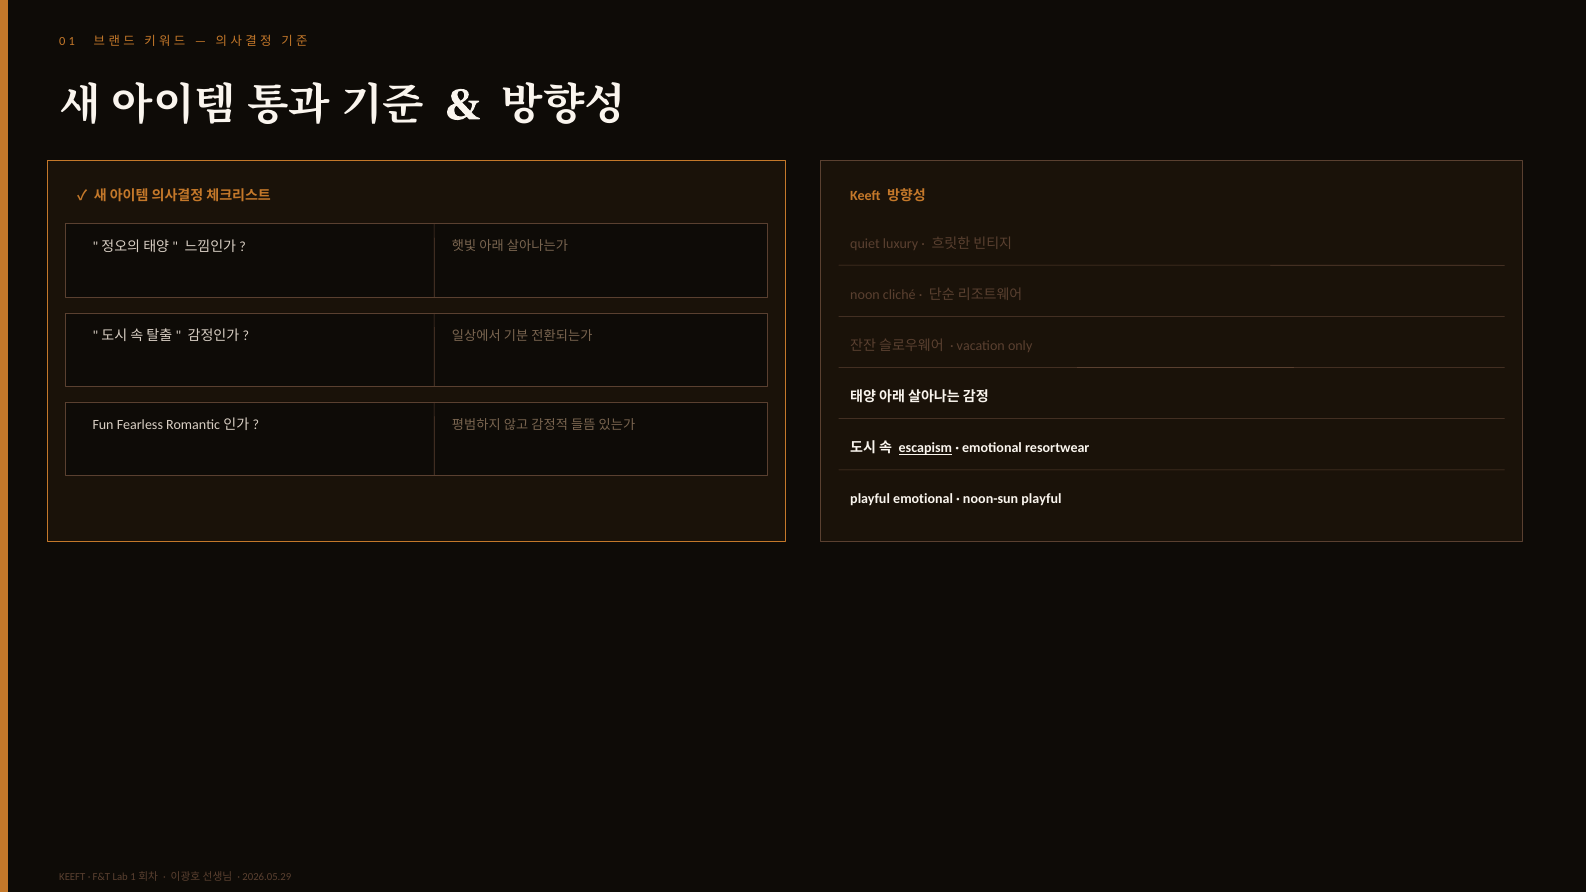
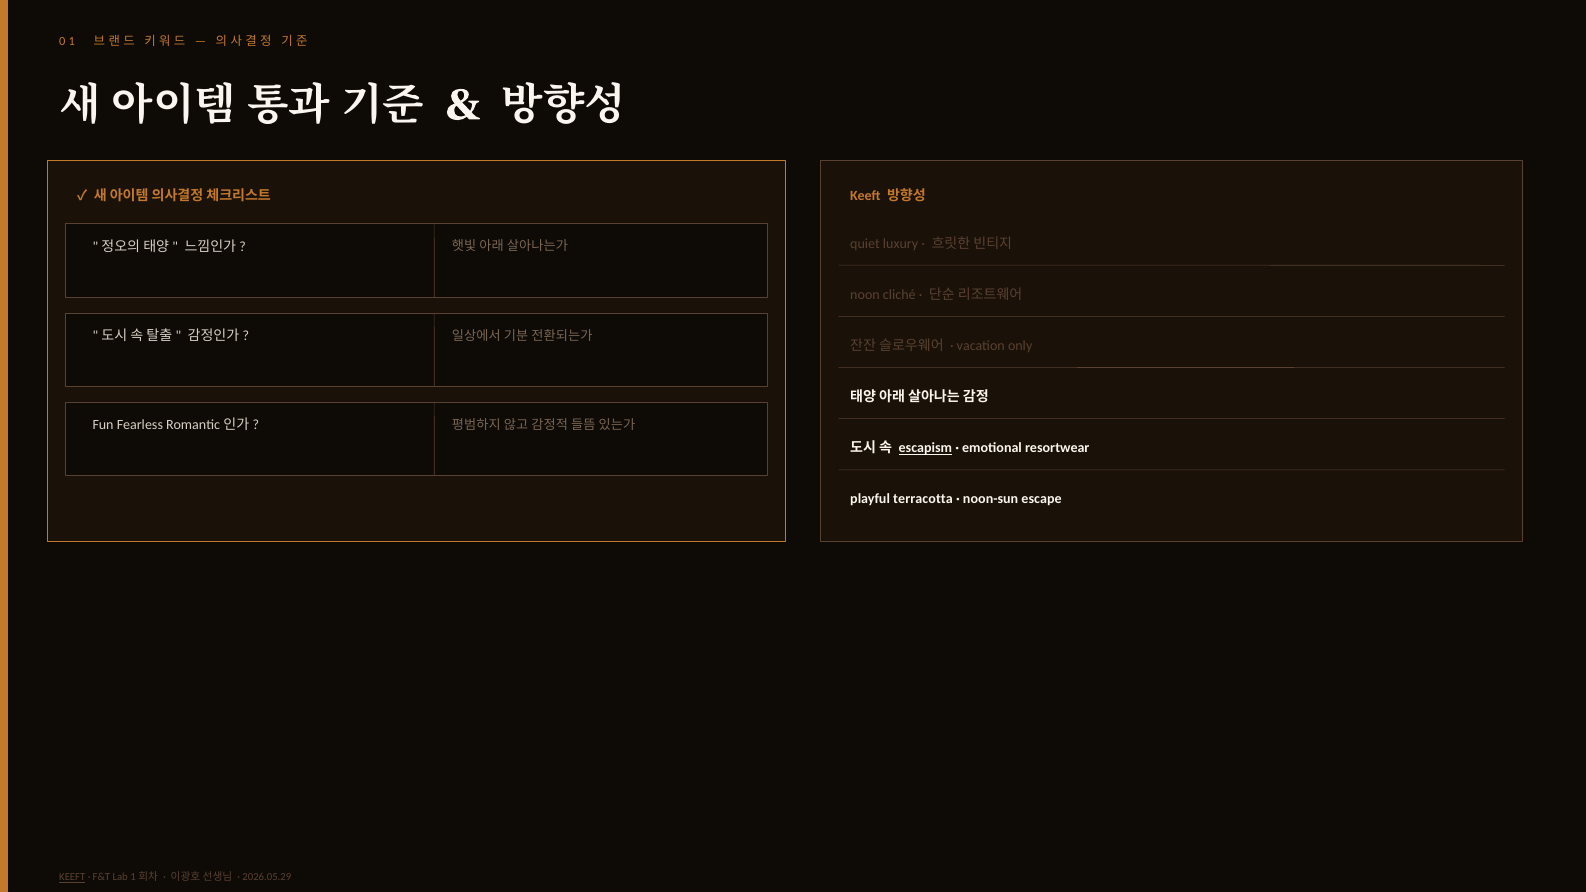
playful emotional: emotional -> terracotta
noon-sun playful: playful -> escape
KEEFT at (72, 877) underline: none -> present
